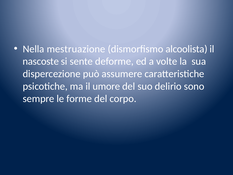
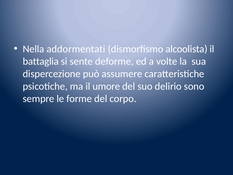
mestruazione: mestruazione -> addormentati
nascoste: nascoste -> battaglia
